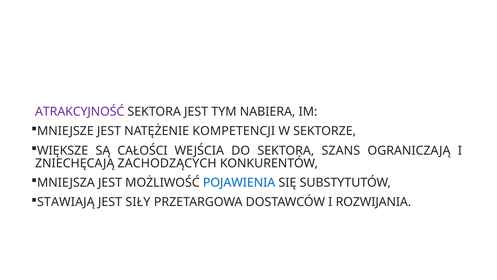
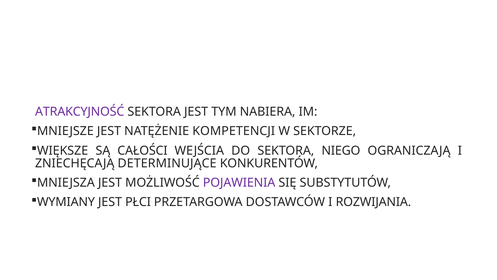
SZANS: SZANS -> NIEGO
ZACHODZĄCYCH: ZACHODZĄCYCH -> DETERMINUJĄCE
POJAWIENIA colour: blue -> purple
STAWIAJĄ: STAWIAJĄ -> WYMIANY
SIŁY: SIŁY -> PŁCI
